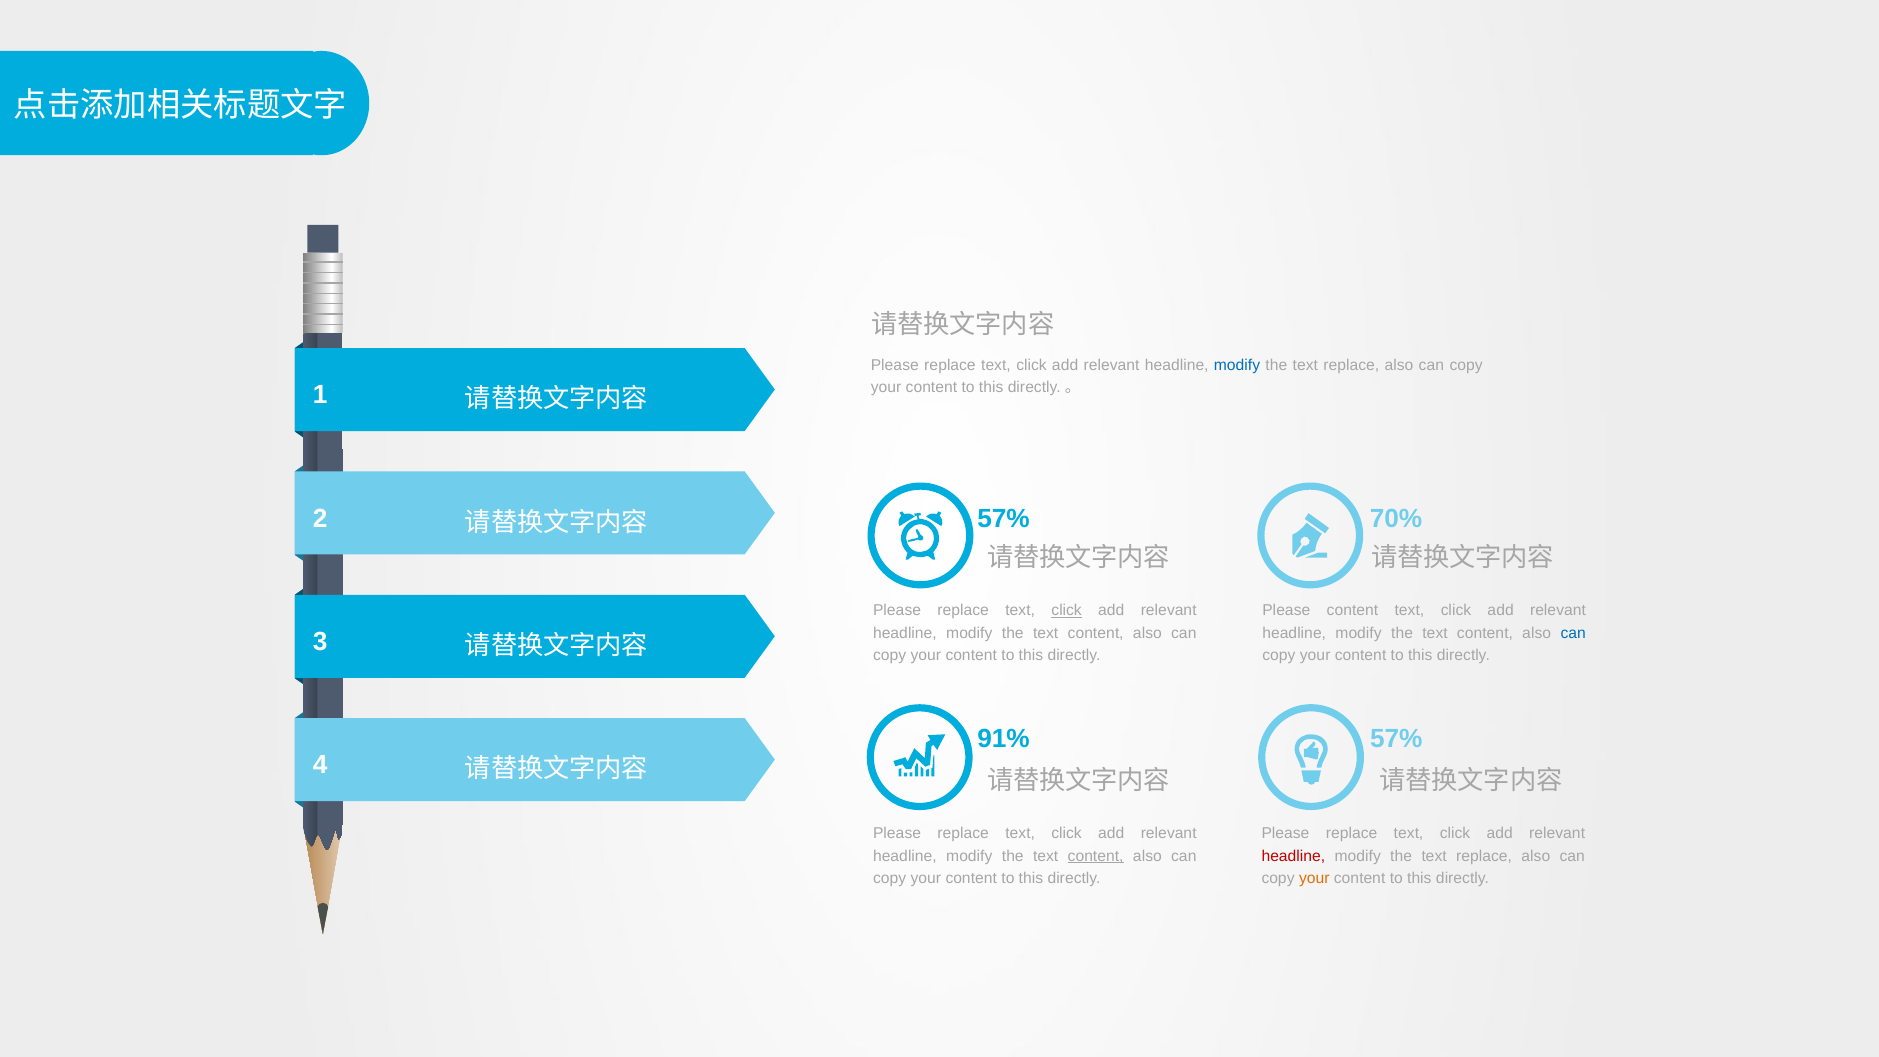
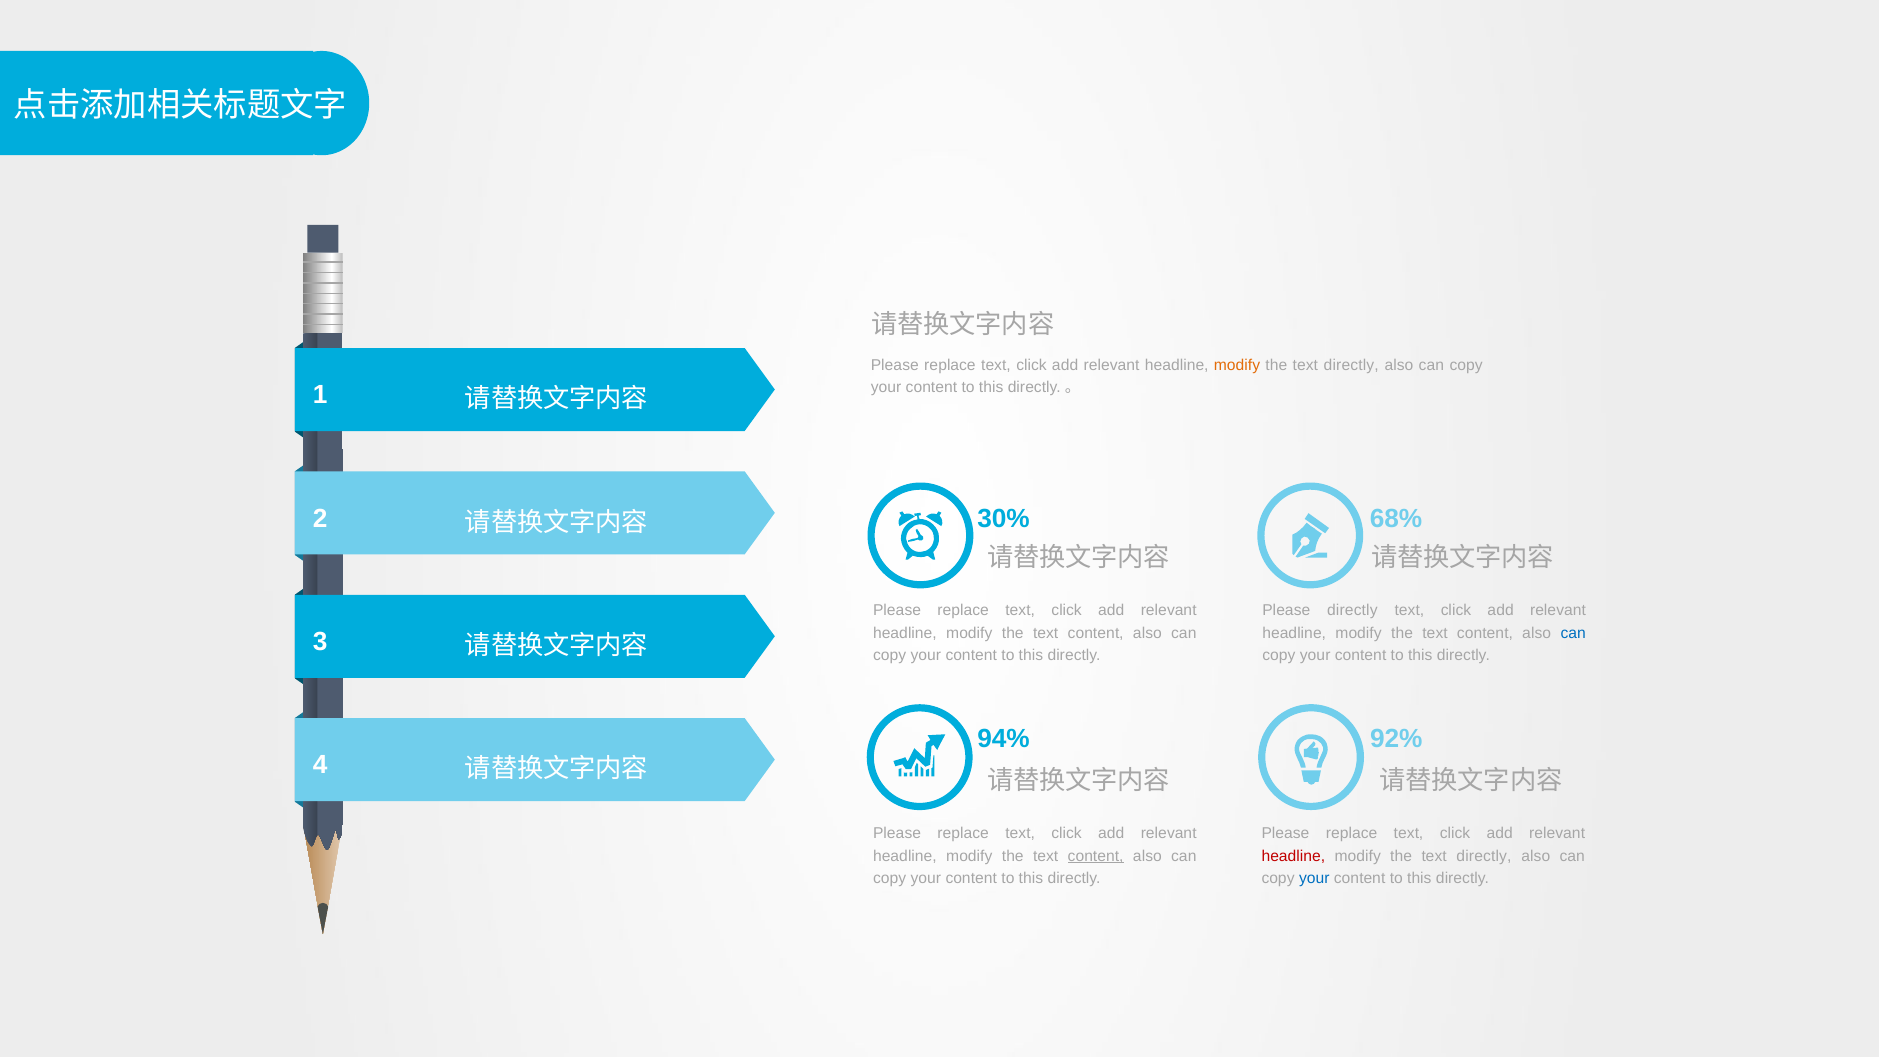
modify at (1237, 365) colour: blue -> orange
replace at (1351, 365): replace -> directly
57% at (1004, 519): 57% -> 30%
70%: 70% -> 68%
click at (1067, 611) underline: present -> none
Please content: content -> directly
91%: 91% -> 94%
57% at (1396, 739): 57% -> 92%
replace at (1484, 856): replace -> directly
your at (1314, 878) colour: orange -> blue
